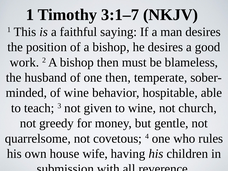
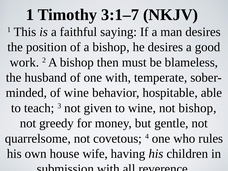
one then: then -> with
not church: church -> bishop
